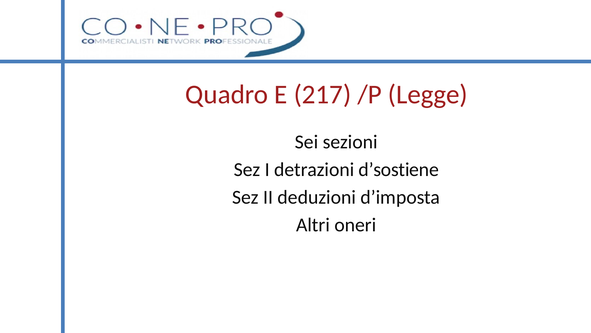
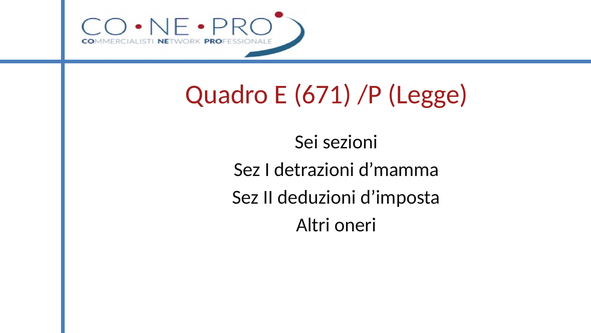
217: 217 -> 671
d’sostiene: d’sostiene -> d’mamma
